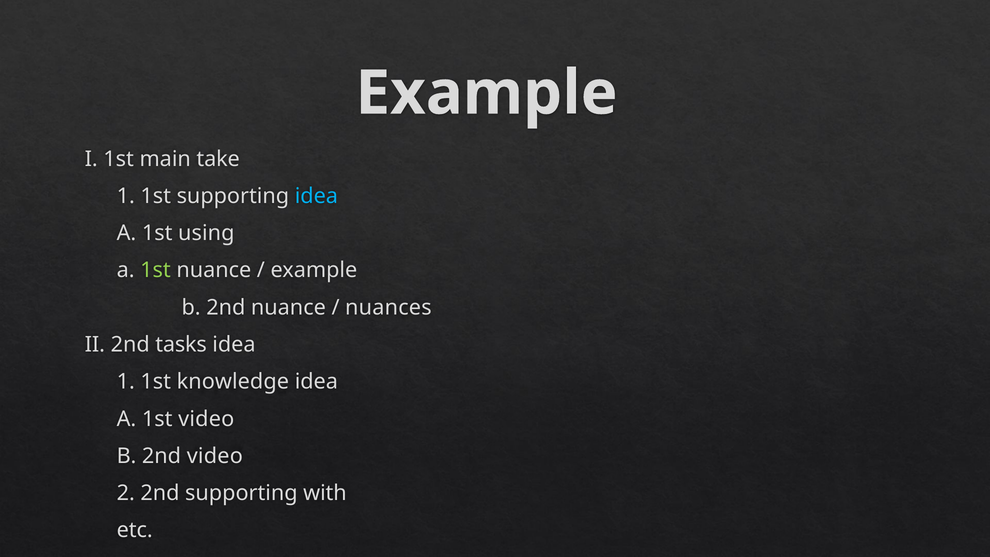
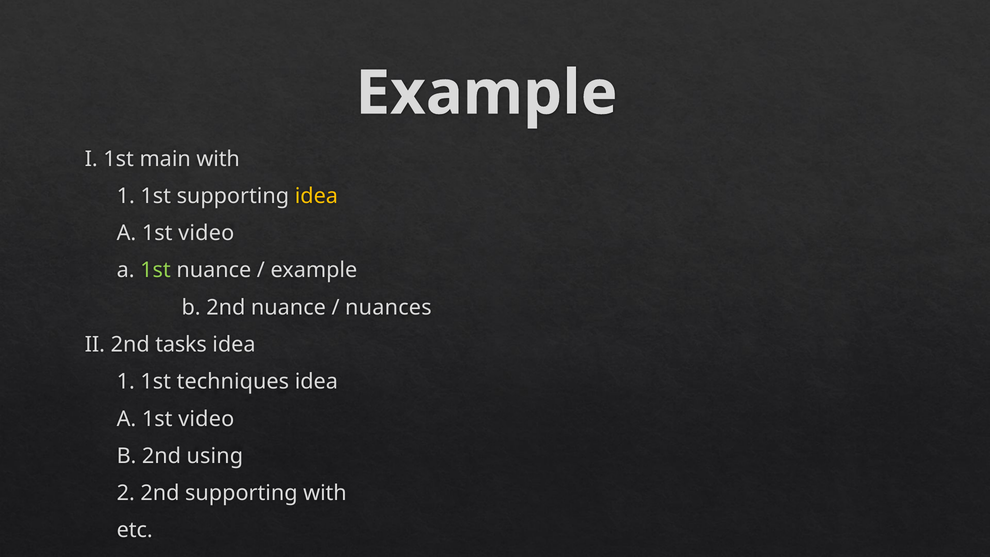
main take: take -> with
idea at (316, 196) colour: light blue -> yellow
using at (206, 233): using -> video
knowledge: knowledge -> techniques
2nd video: video -> using
